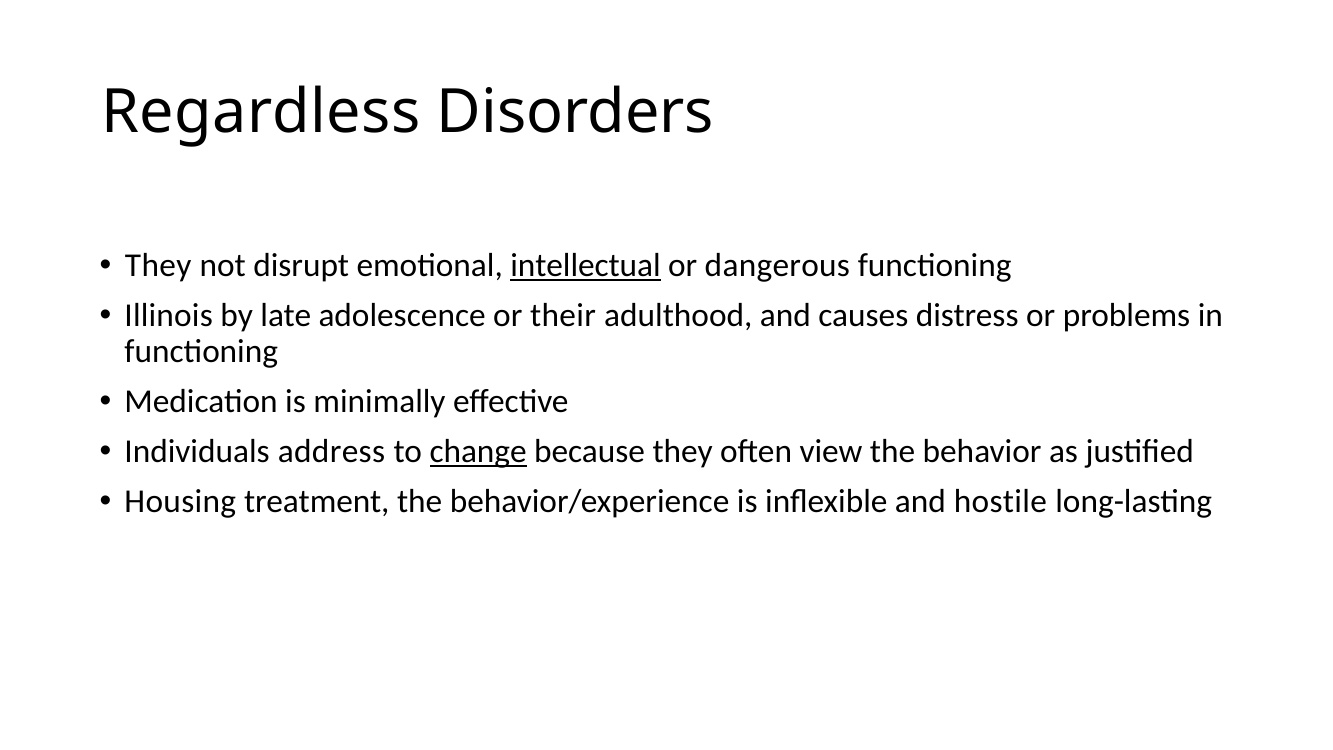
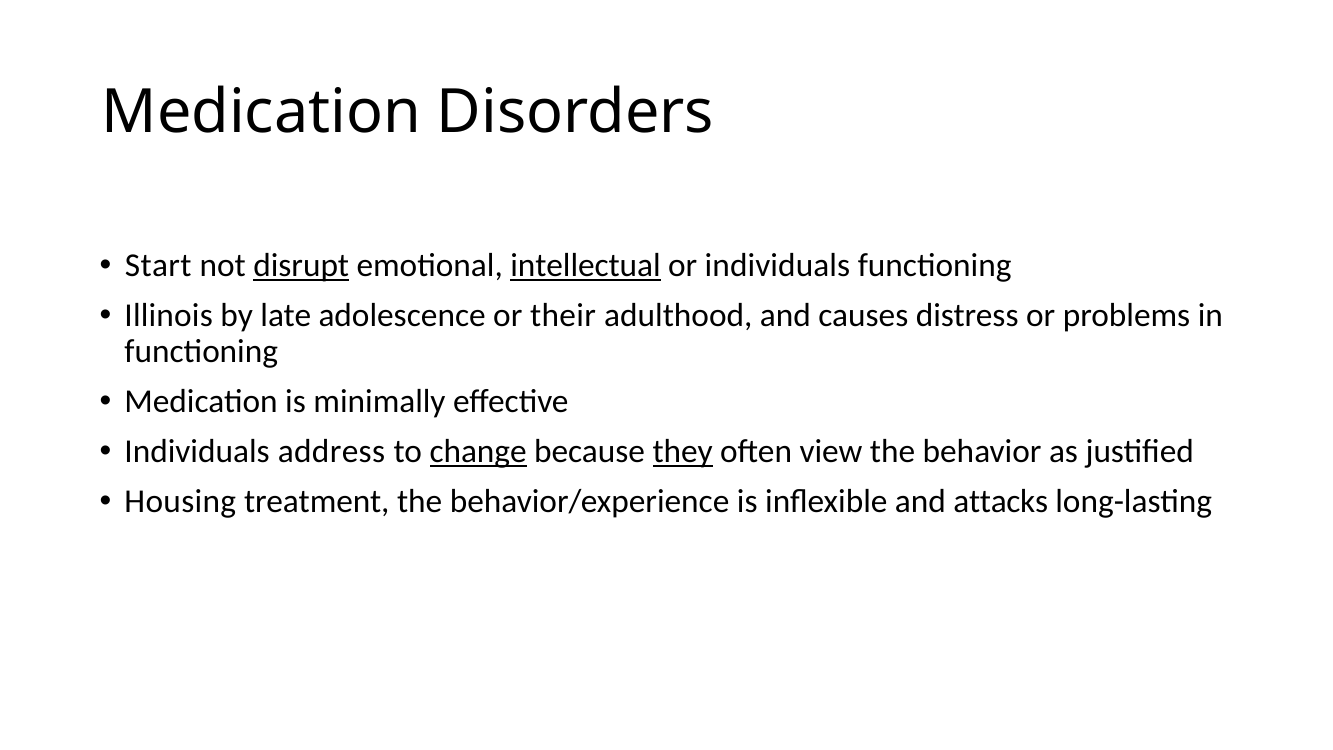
Regardless at (261, 112): Regardless -> Medication
They at (158, 266): They -> Start
disrupt underline: none -> present
or dangerous: dangerous -> individuals
they at (683, 451) underline: none -> present
hostile: hostile -> attacks
